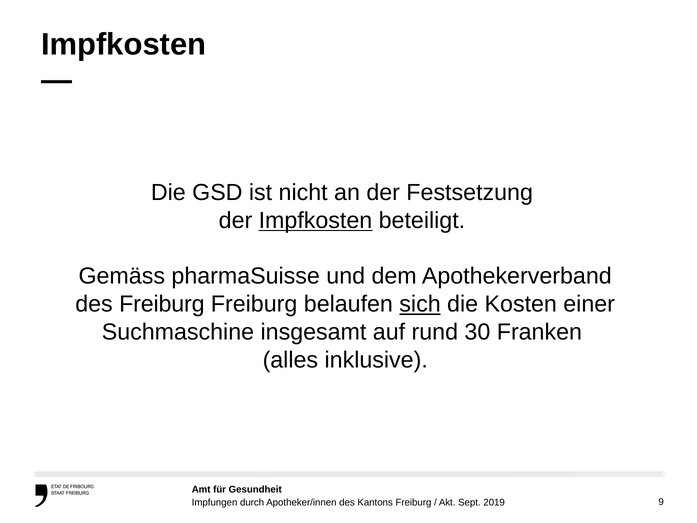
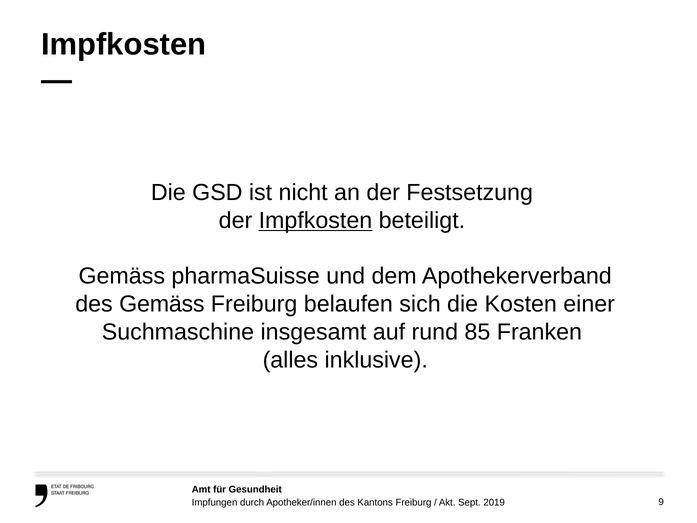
des Freiburg: Freiburg -> Gemäss
sich underline: present -> none
30: 30 -> 85
